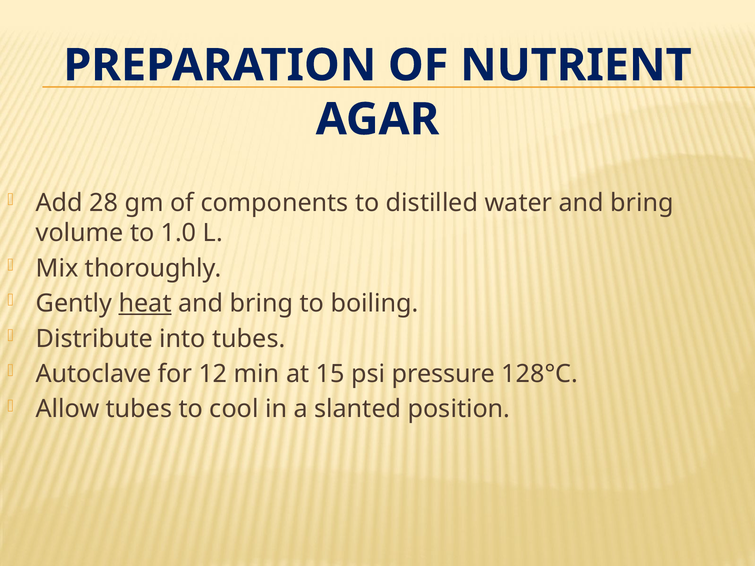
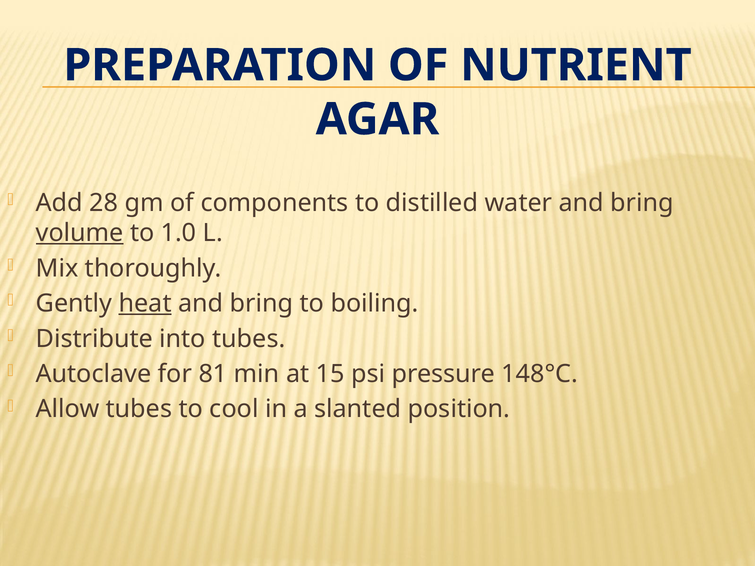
volume underline: none -> present
12: 12 -> 81
128°C: 128°C -> 148°C
